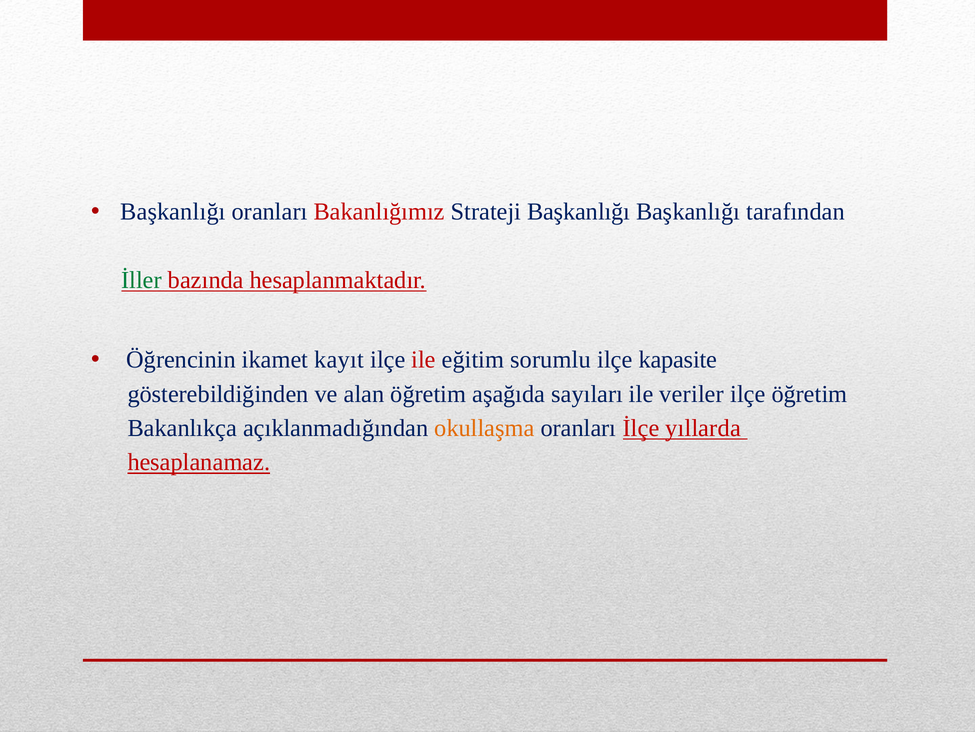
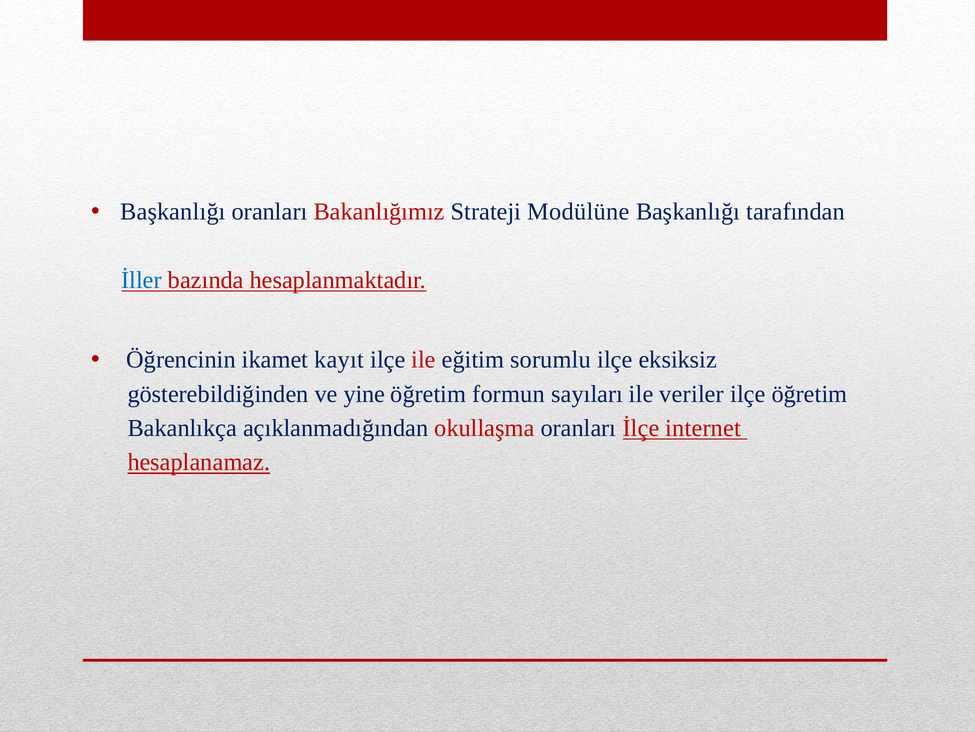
Strateji Başkanlığı: Başkanlığı -> Modülüne
İller colour: green -> blue
kapasite: kapasite -> eksiksiz
alan: alan -> yine
aşağıda: aşağıda -> formun
okullaşma colour: orange -> red
yıllarda: yıllarda -> internet
